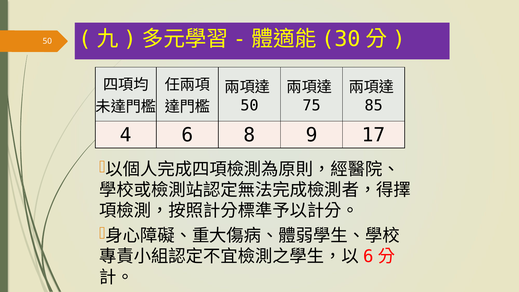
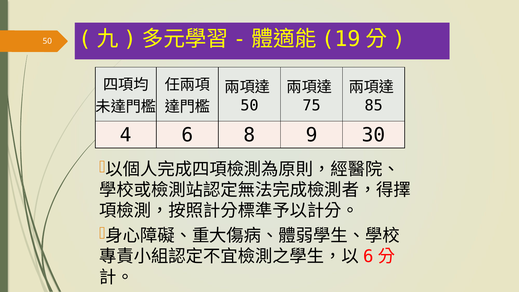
30: 30 -> 19
17: 17 -> 30
